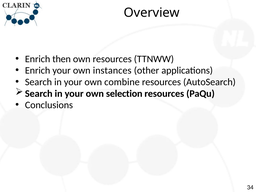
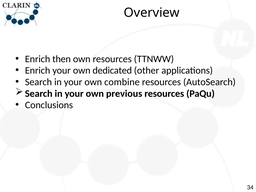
instances: instances -> dedicated
selection: selection -> previous
